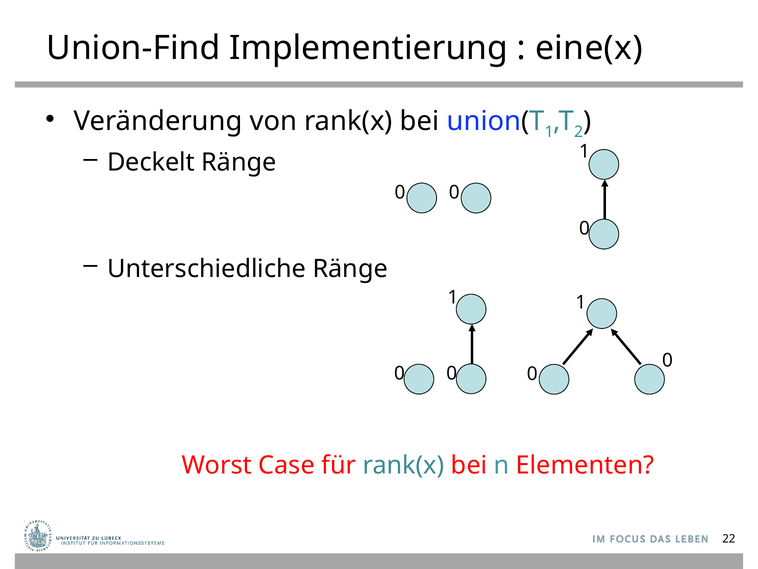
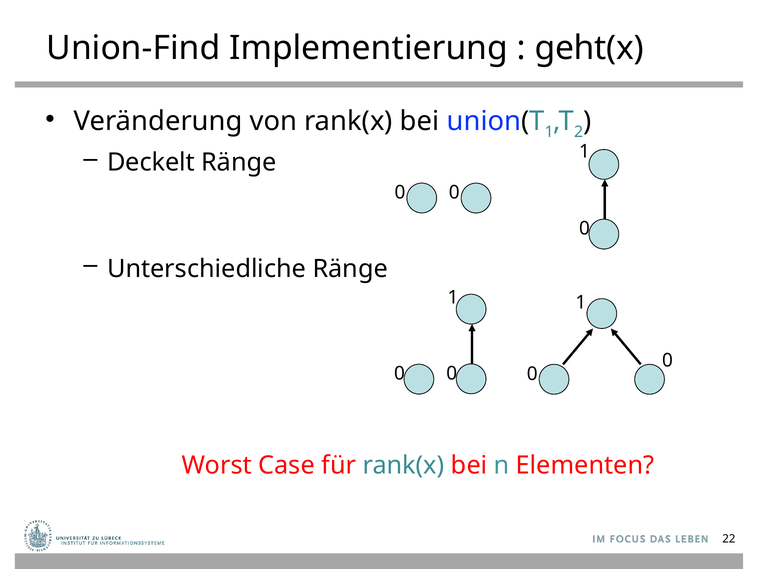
eine(x: eine(x -> geht(x
